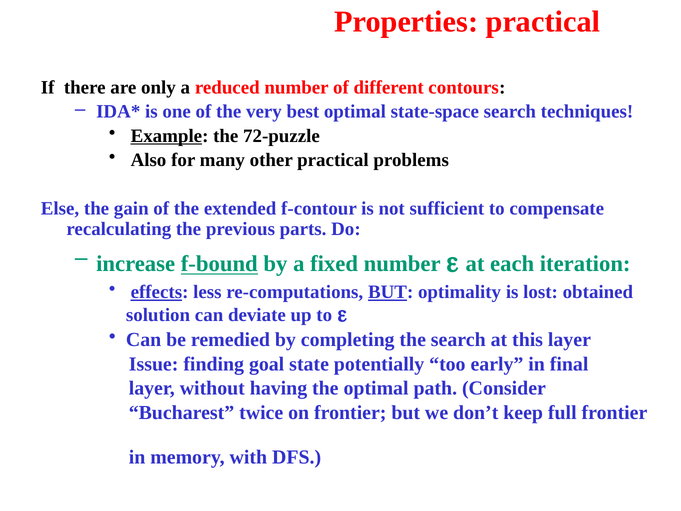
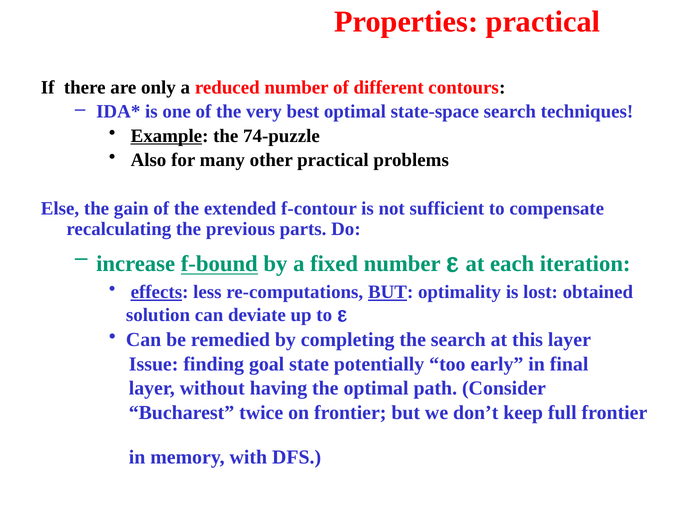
72-puzzle: 72-puzzle -> 74-puzzle
